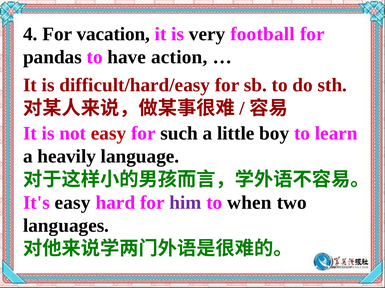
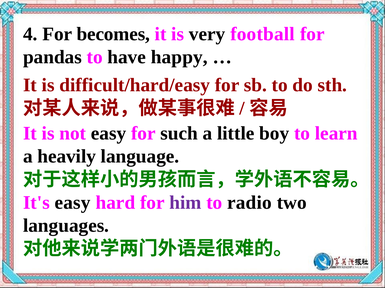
vacation: vacation -> becomes
action: action -> happy
easy at (109, 134) colour: red -> black
when: when -> radio
